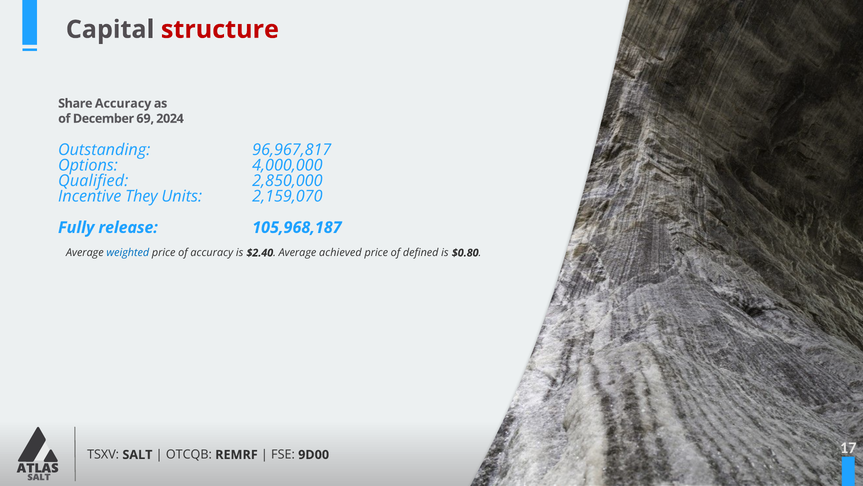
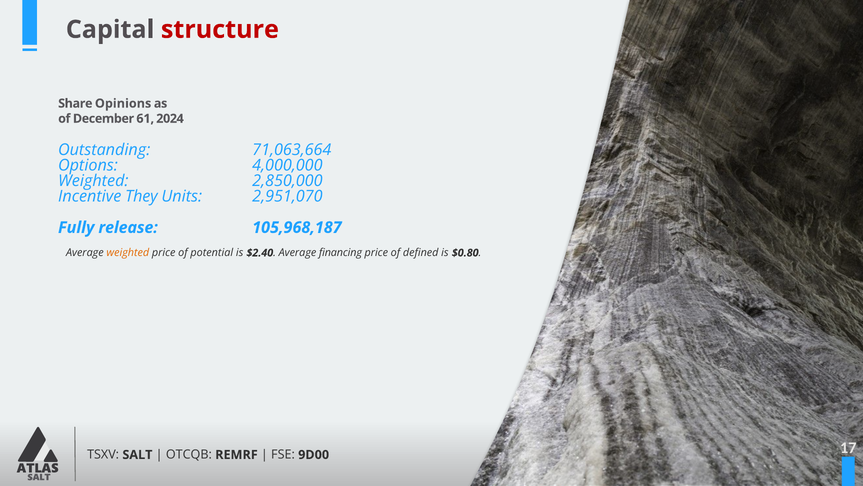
Share Accuracy: Accuracy -> Opinions
69: 69 -> 61
96,967,817: 96,967,817 -> 71,063,664
Qualified at (93, 181): Qualified -> Weighted
2,159,070: 2,159,070 -> 2,951,070
weighted at (128, 253) colour: blue -> orange
of accuracy: accuracy -> potential
achieved: achieved -> financing
